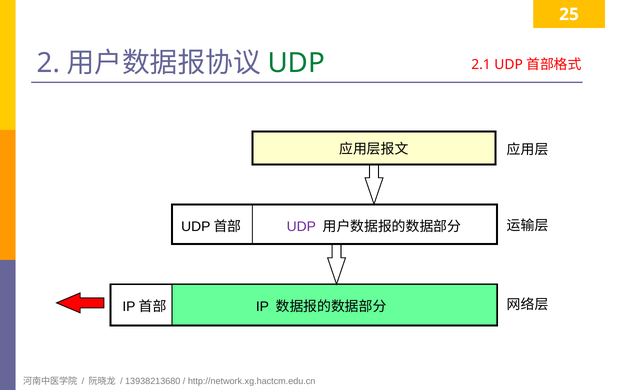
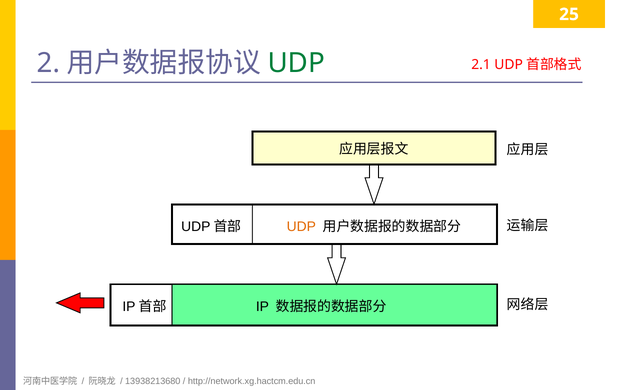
UDP at (301, 227) colour: purple -> orange
